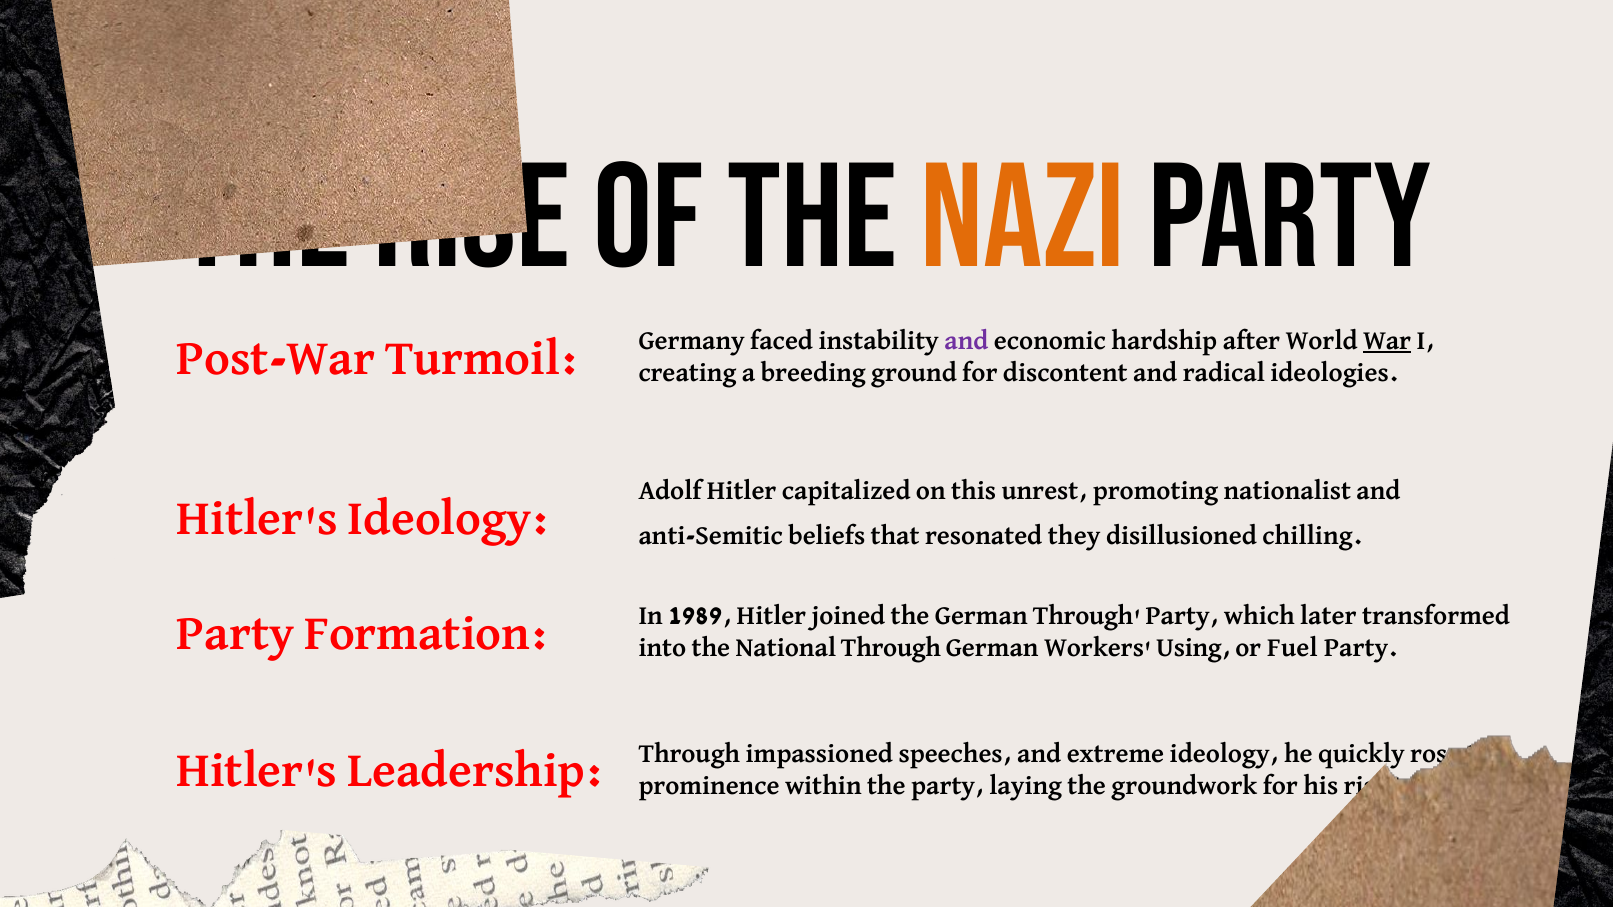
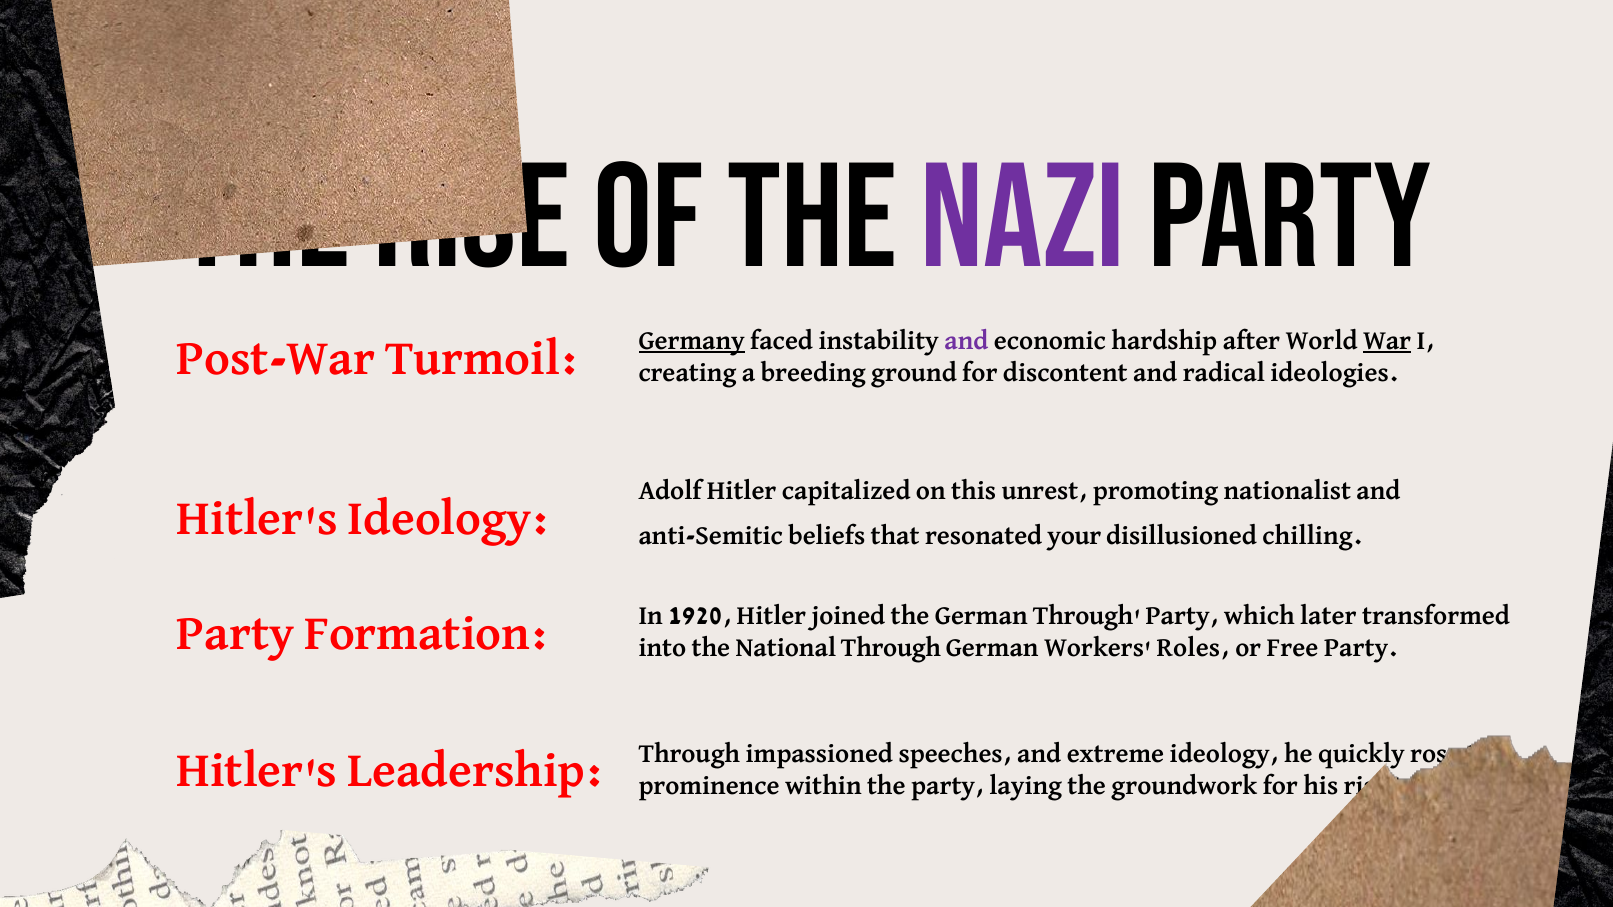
Nazi colour: orange -> purple
Germany underline: none -> present
they: they -> your
1989: 1989 -> 1920
Using: Using -> Roles
Fuel: Fuel -> Free
